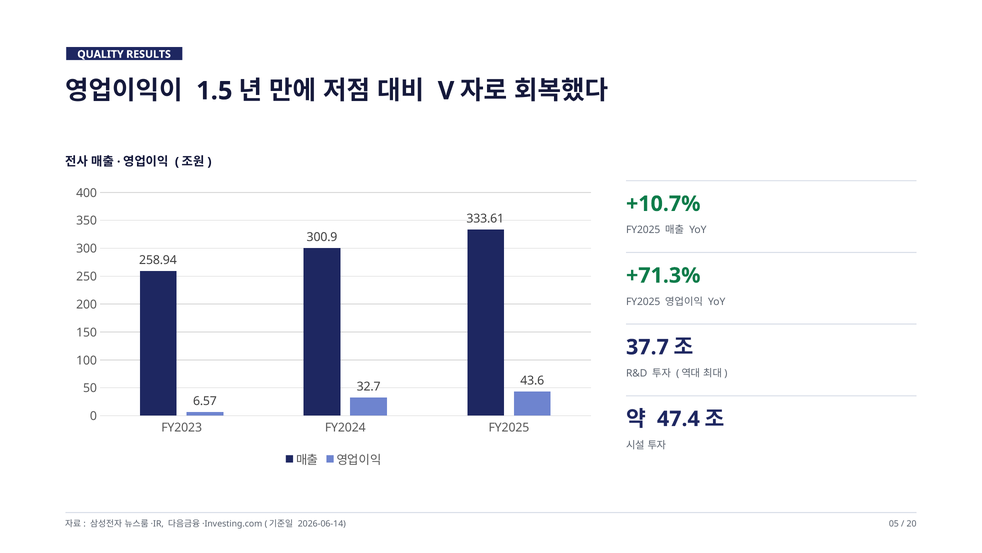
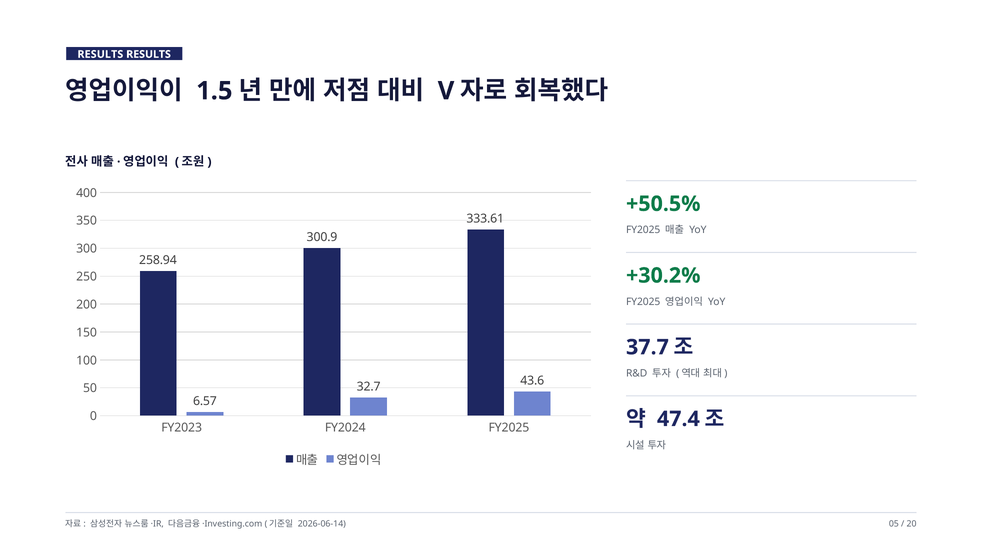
QUALITY at (100, 54): QUALITY -> RESULTS
+10.7%: +10.7% -> +50.5%
+71.3%: +71.3% -> +30.2%
